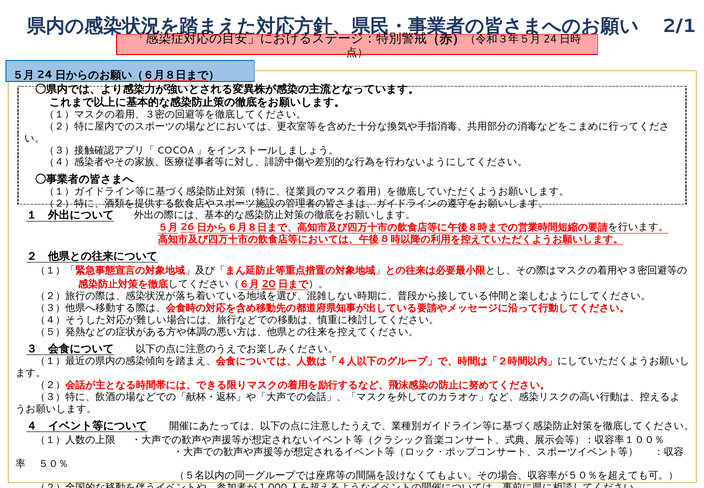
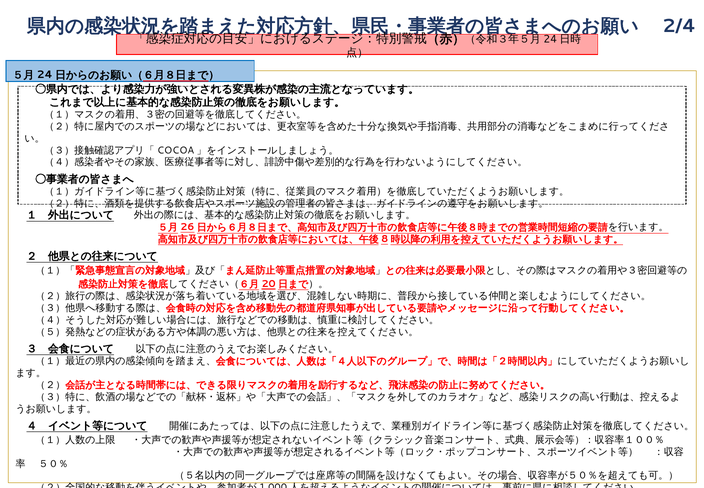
2/1: 2/1 -> 2/4
